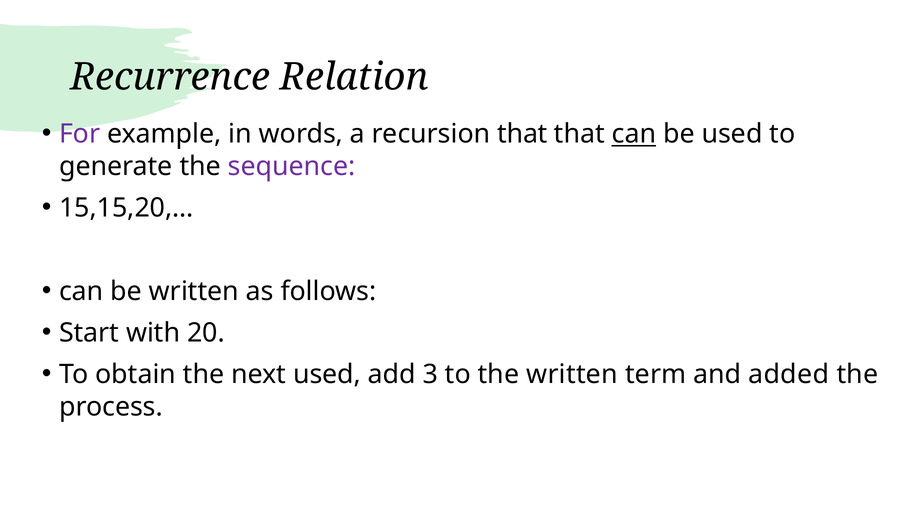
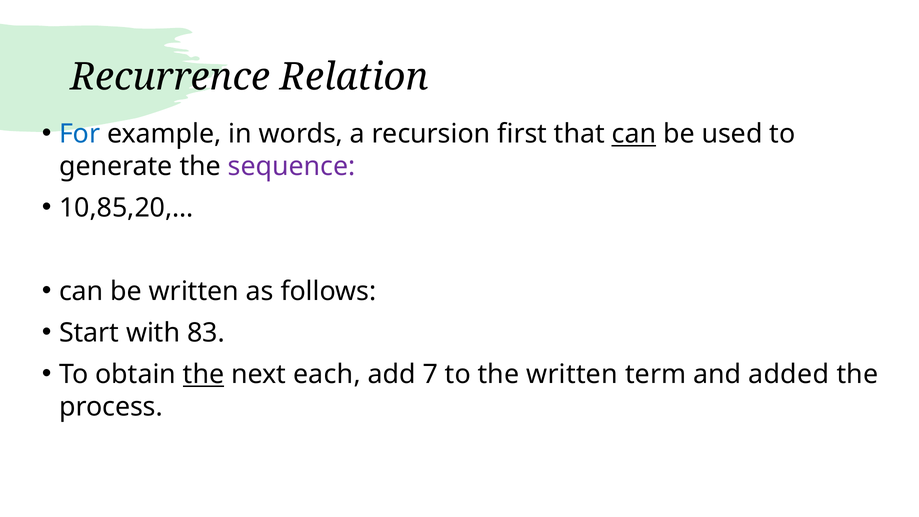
For colour: purple -> blue
recursion that: that -> first
15,15,20,…: 15,15,20,… -> 10,85,20,…
20: 20 -> 83
the at (204, 375) underline: none -> present
next used: used -> each
3: 3 -> 7
